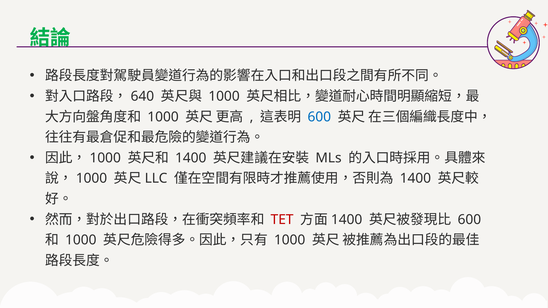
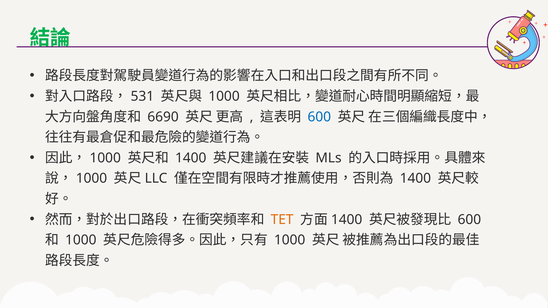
640: 640 -> 531
1000 at (163, 117): 1000 -> 6690
TET colour: red -> orange
